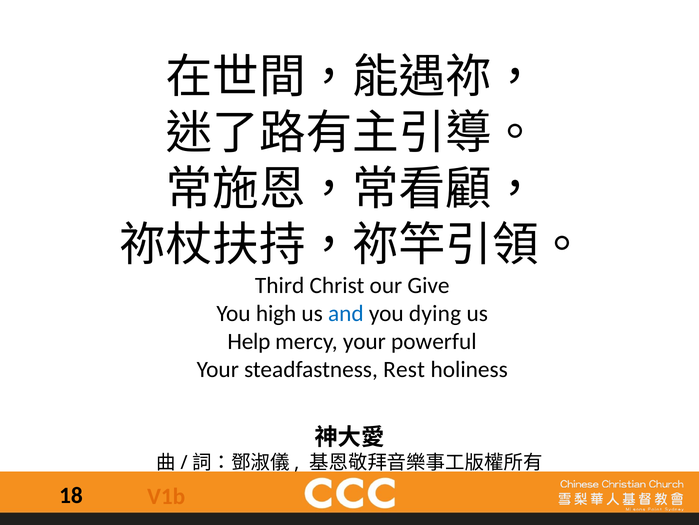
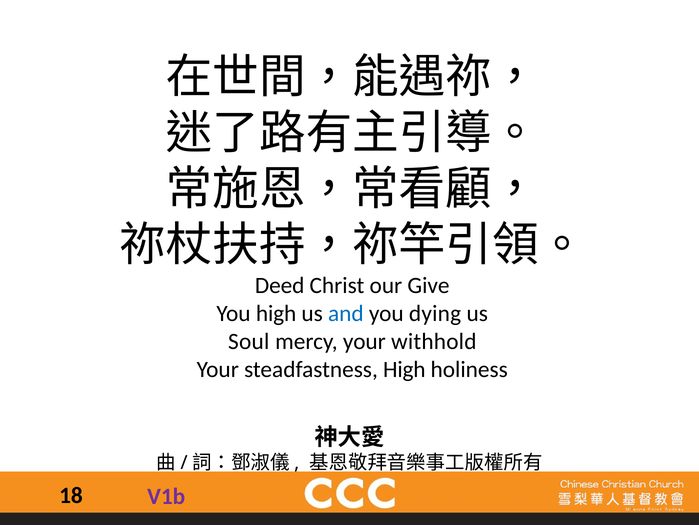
Third: Third -> Deed
Help: Help -> Soul
powerful: powerful -> withhold
steadfastness Rest: Rest -> High
V1b colour: orange -> purple
